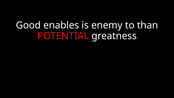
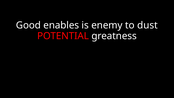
than: than -> dust
